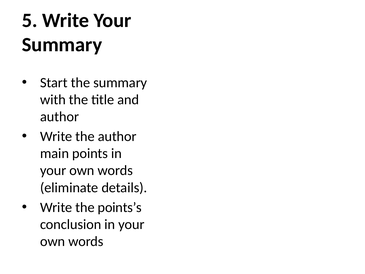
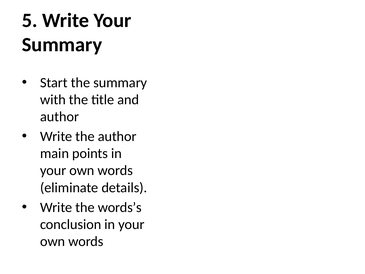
points’s: points’s -> words’s
